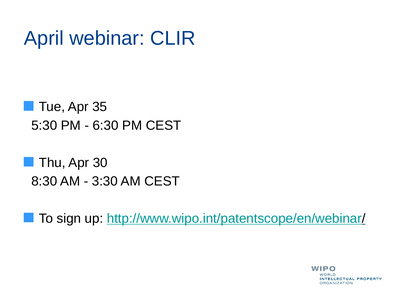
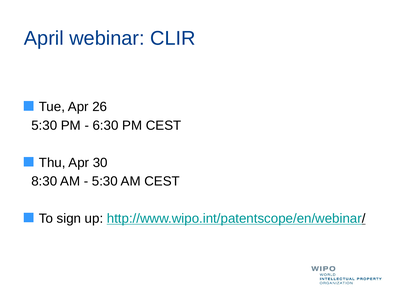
35: 35 -> 26
3:30 at (105, 181): 3:30 -> 5:30
